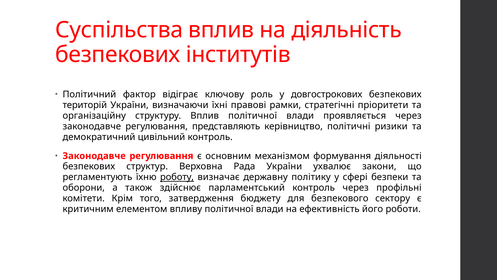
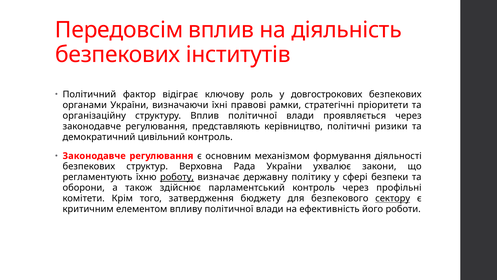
Суспільства: Суспільства -> Передовсім
територій: територій -> органами
сектору underline: none -> present
